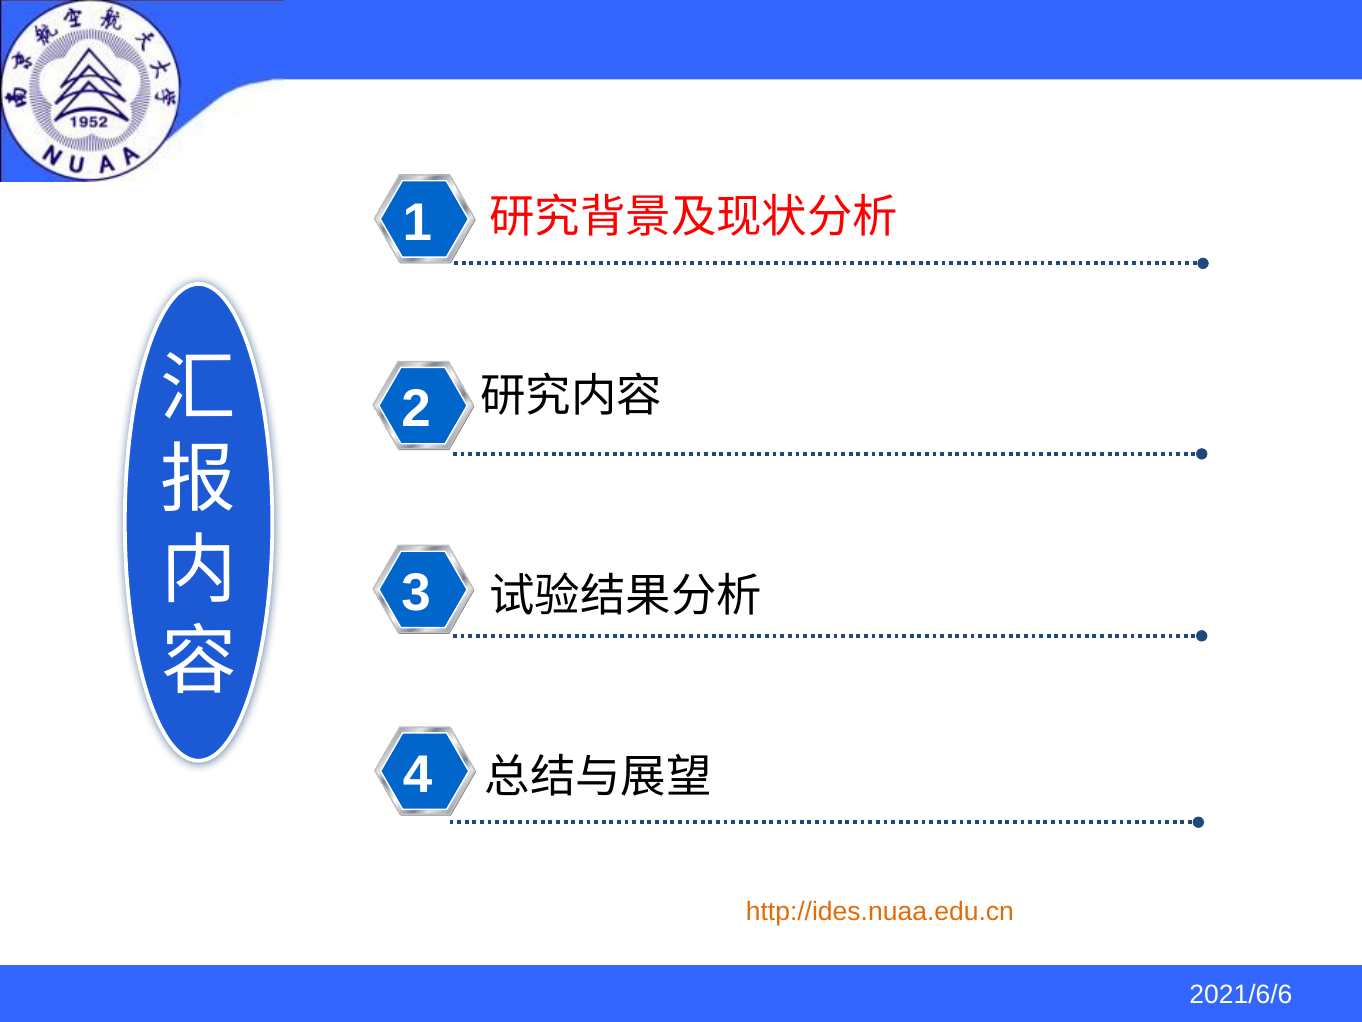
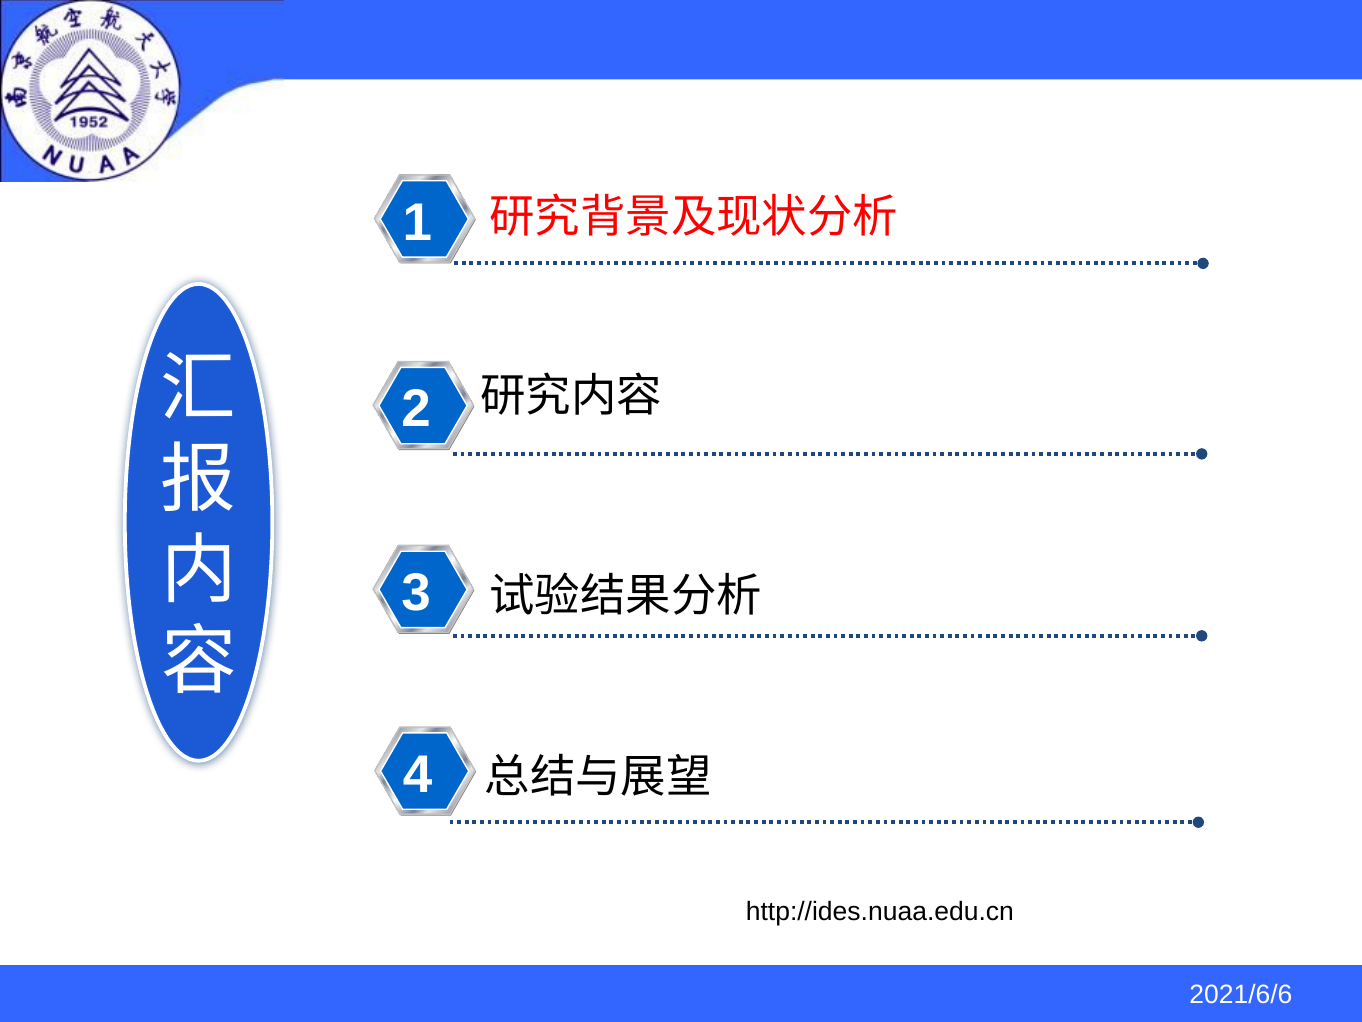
http://ides.nuaa.edu.cn colour: orange -> black
